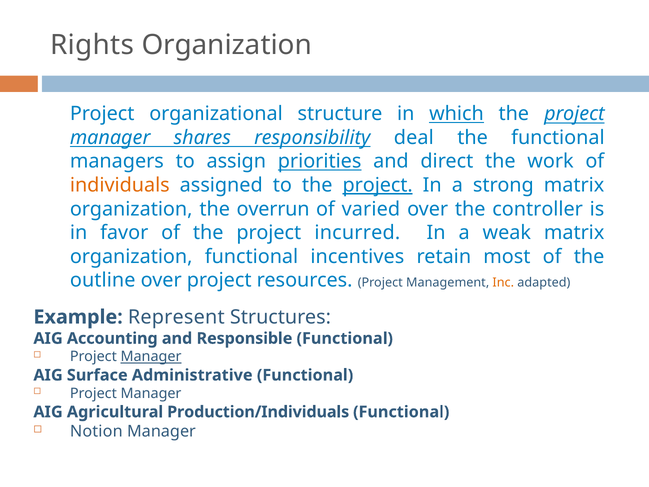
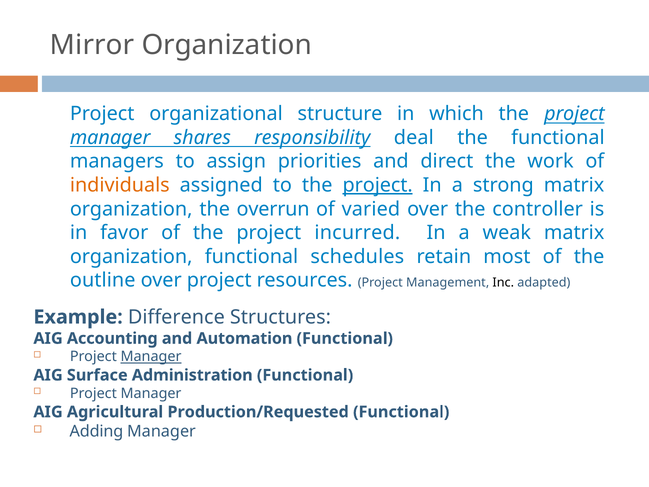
Rights: Rights -> Mirror
which underline: present -> none
priorities underline: present -> none
incentives: incentives -> schedules
Inc colour: orange -> black
Represent: Represent -> Difference
Responsible: Responsible -> Automation
Administrative: Administrative -> Administration
Production/Individuals: Production/Individuals -> Production/Requested
Notion: Notion -> Adding
